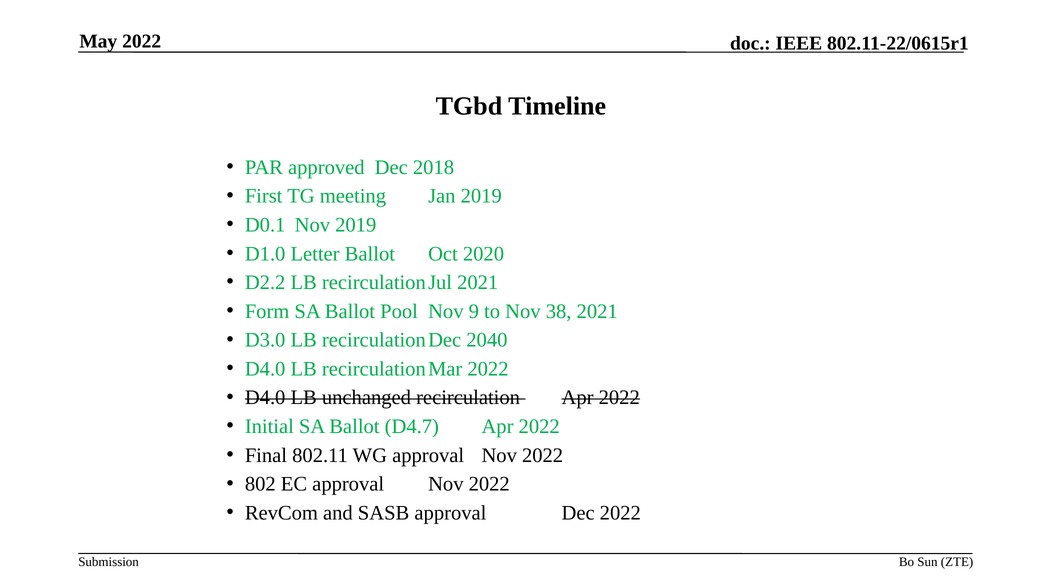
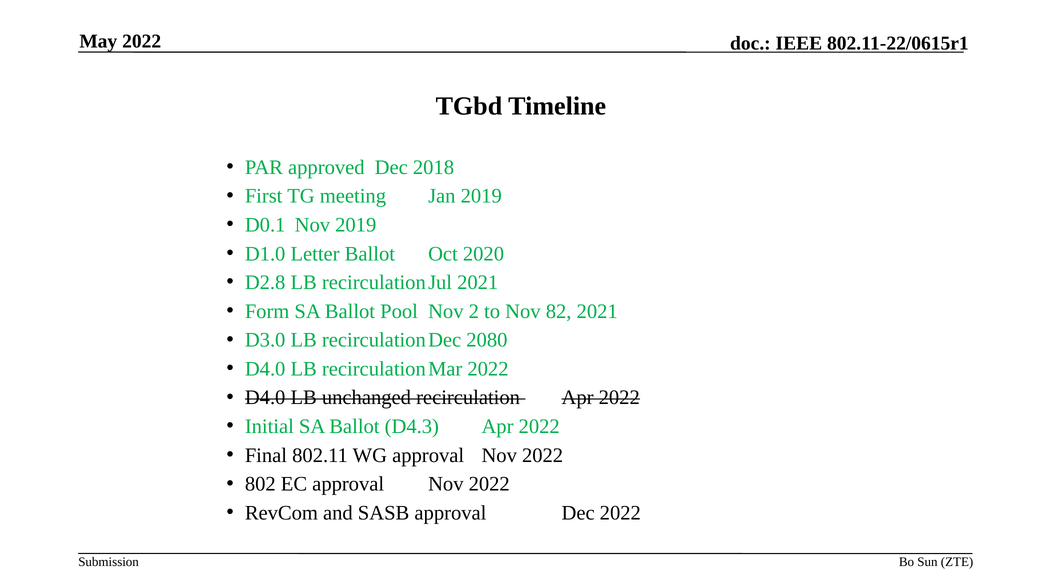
D2.2: D2.2 -> D2.8
9: 9 -> 2
38: 38 -> 82
2040: 2040 -> 2080
D4.7: D4.7 -> D4.3
